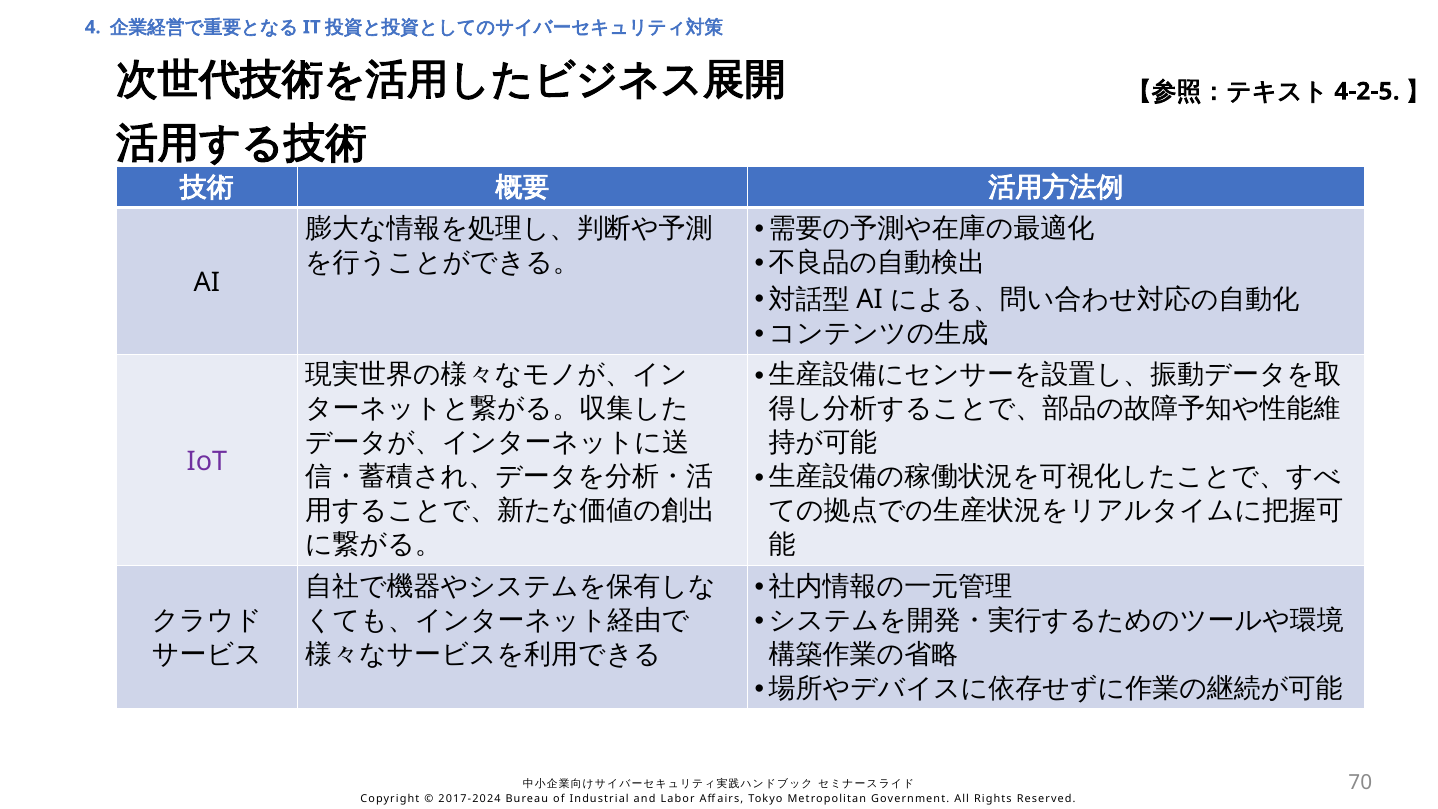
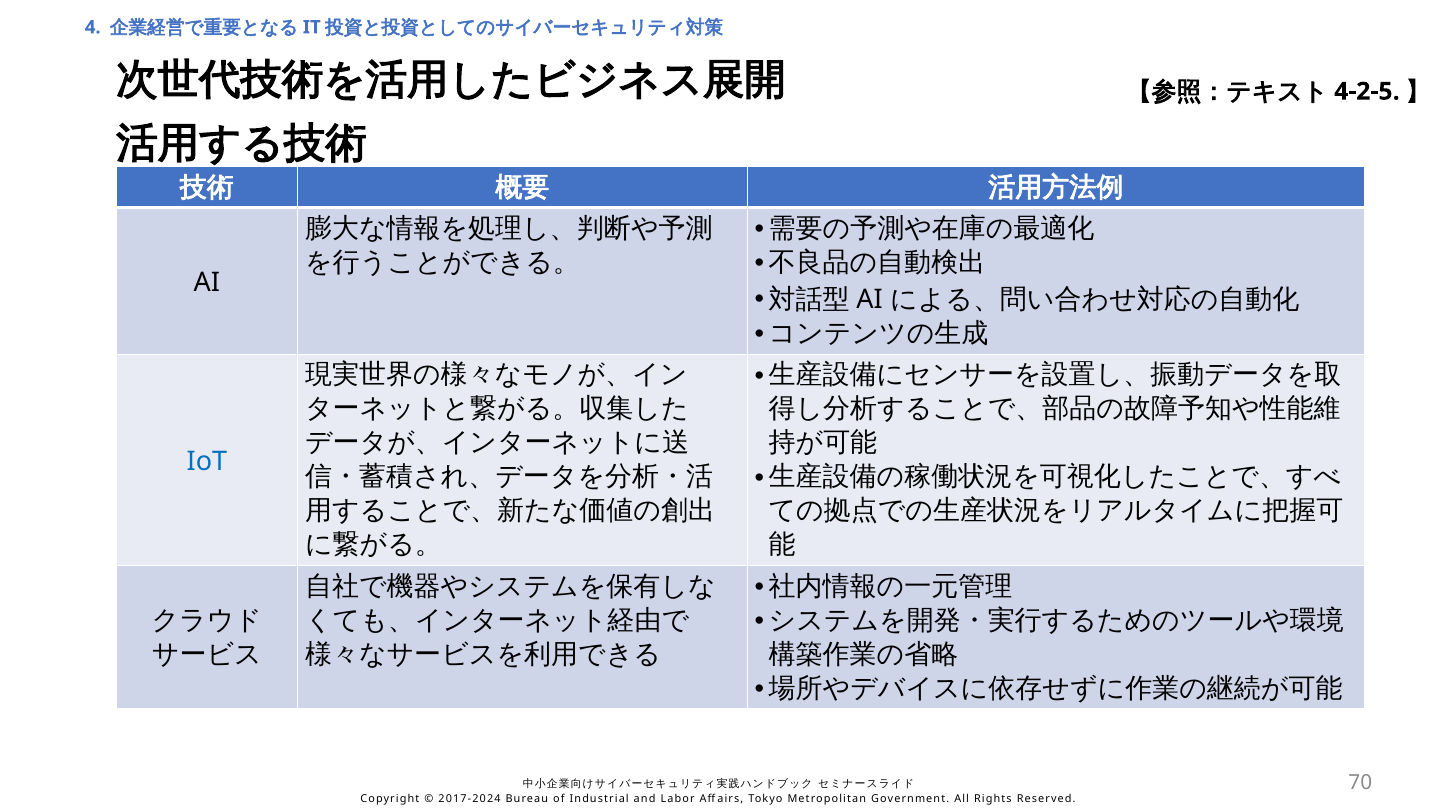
IoT colour: purple -> blue
